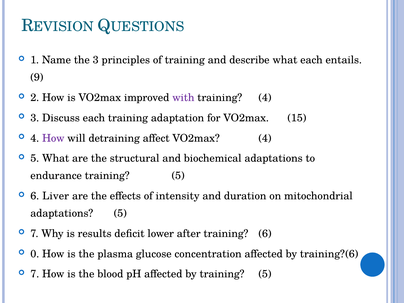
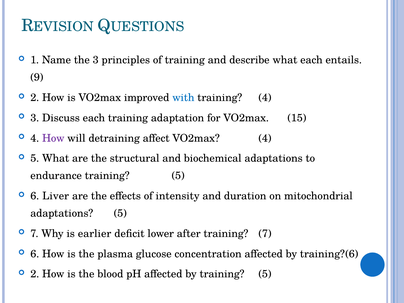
with colour: purple -> blue
results: results -> earlier
training 6: 6 -> 7
0 at (35, 254): 0 -> 6
7 at (35, 274): 7 -> 2
